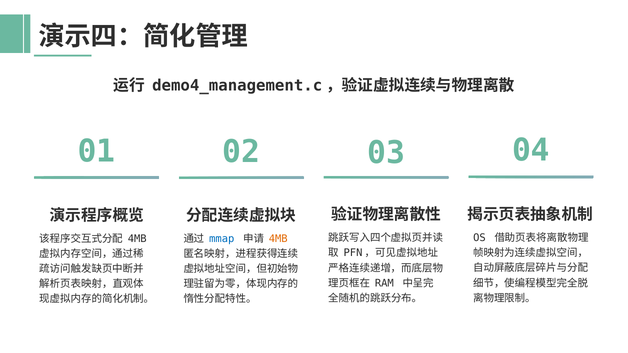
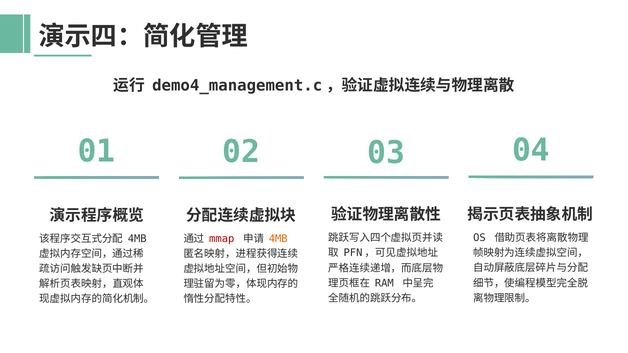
mmap colour: blue -> red
